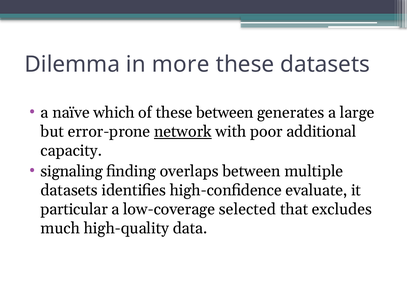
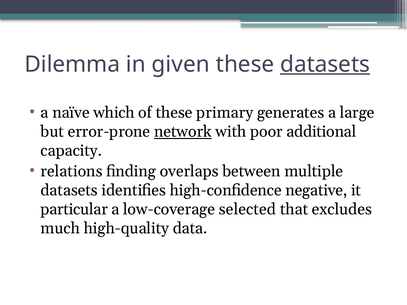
more: more -> given
datasets at (325, 64) underline: none -> present
these between: between -> primary
signaling: signaling -> relations
evaluate: evaluate -> negative
